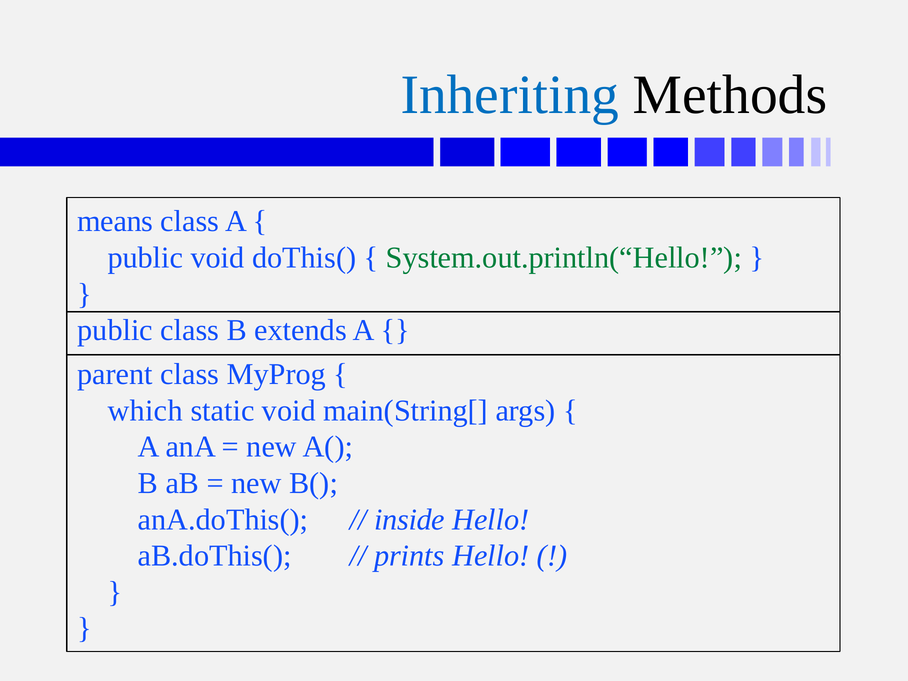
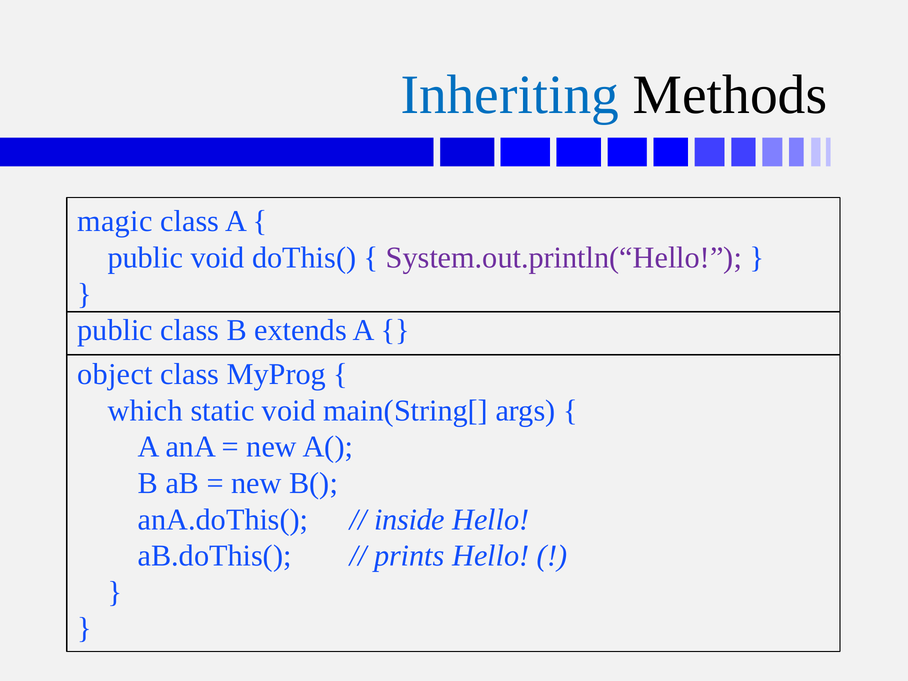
means: means -> magic
System.out.println(“Hello colour: green -> purple
parent: parent -> object
